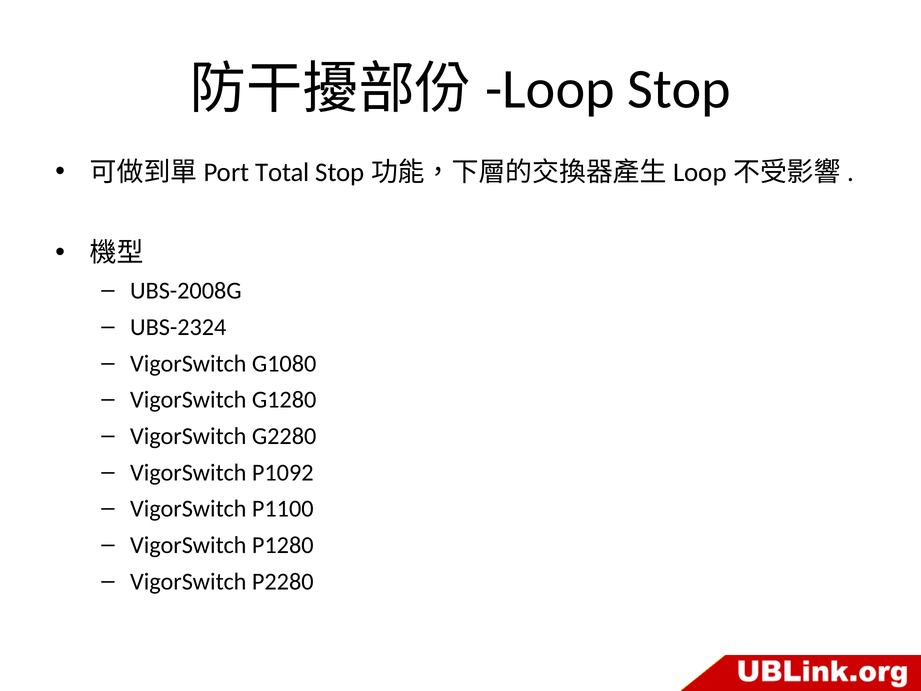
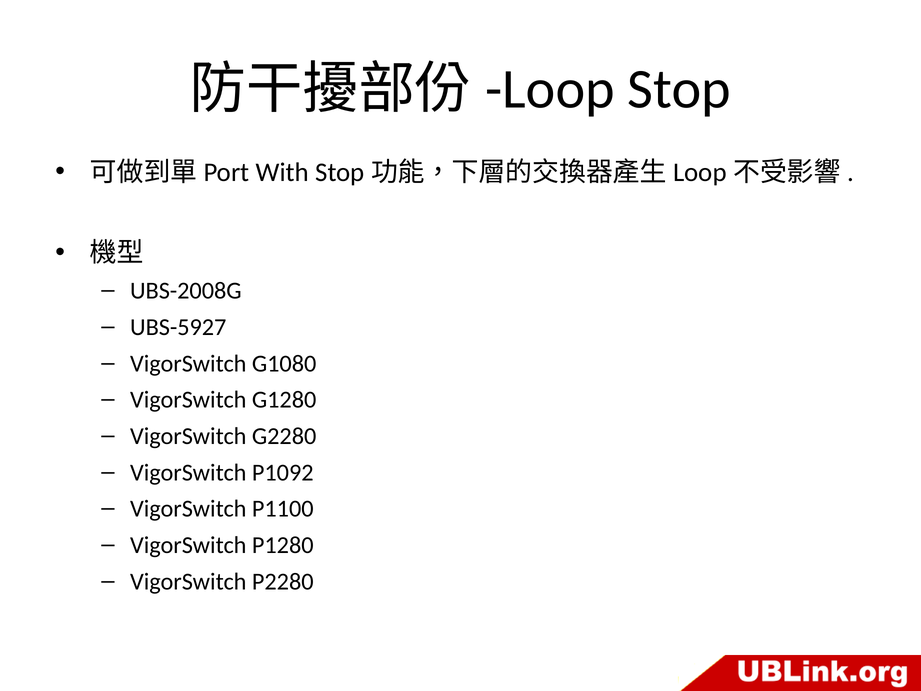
Total: Total -> With
UBS-2324: UBS-2324 -> UBS-5927
